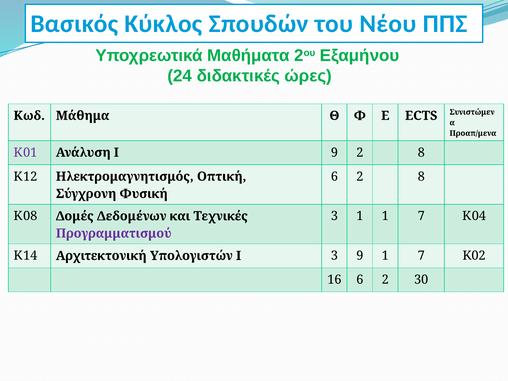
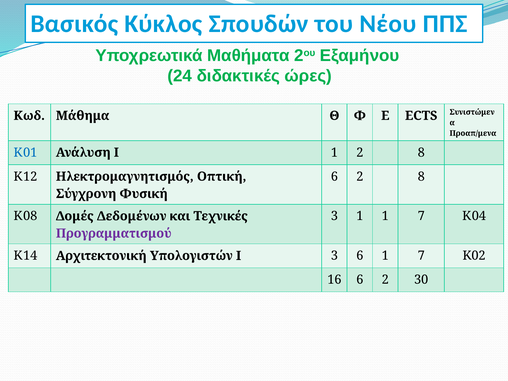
Κ01 colour: purple -> blue
Ι 9: 9 -> 1
3 9: 9 -> 6
